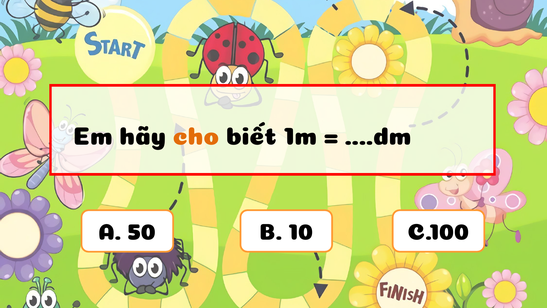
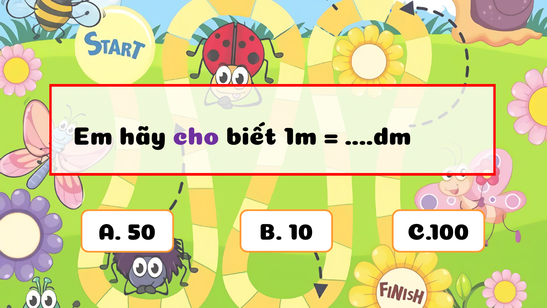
cho colour: orange -> purple
